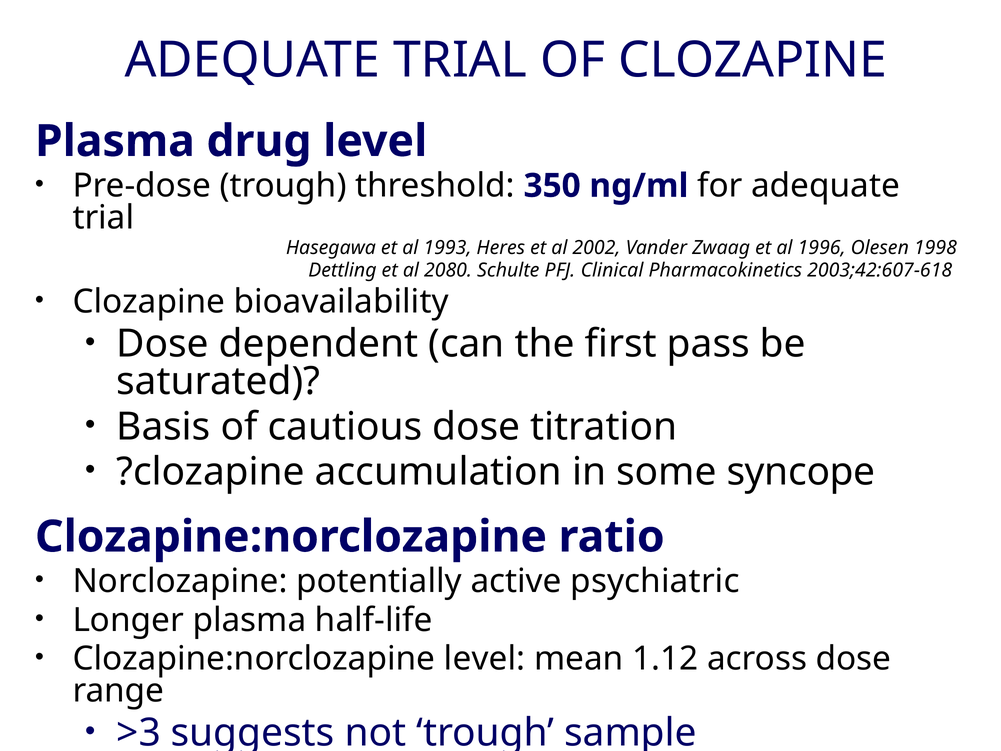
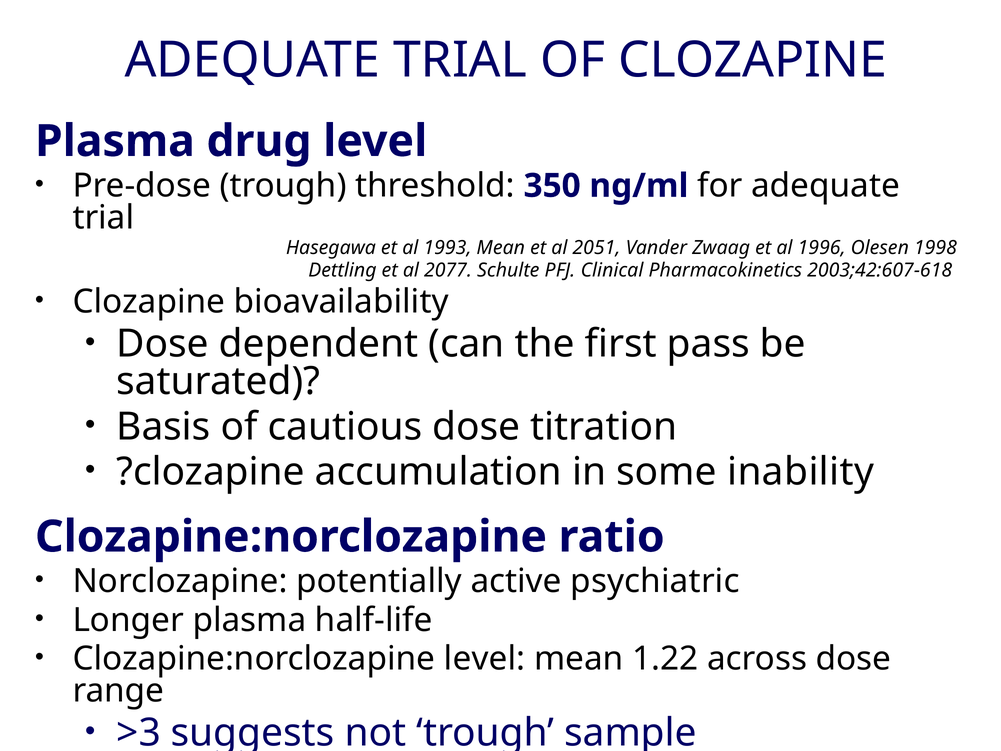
1993 Heres: Heres -> Mean
2002: 2002 -> 2051
2080: 2080 -> 2077
syncope: syncope -> inability
1.12: 1.12 -> 1.22
